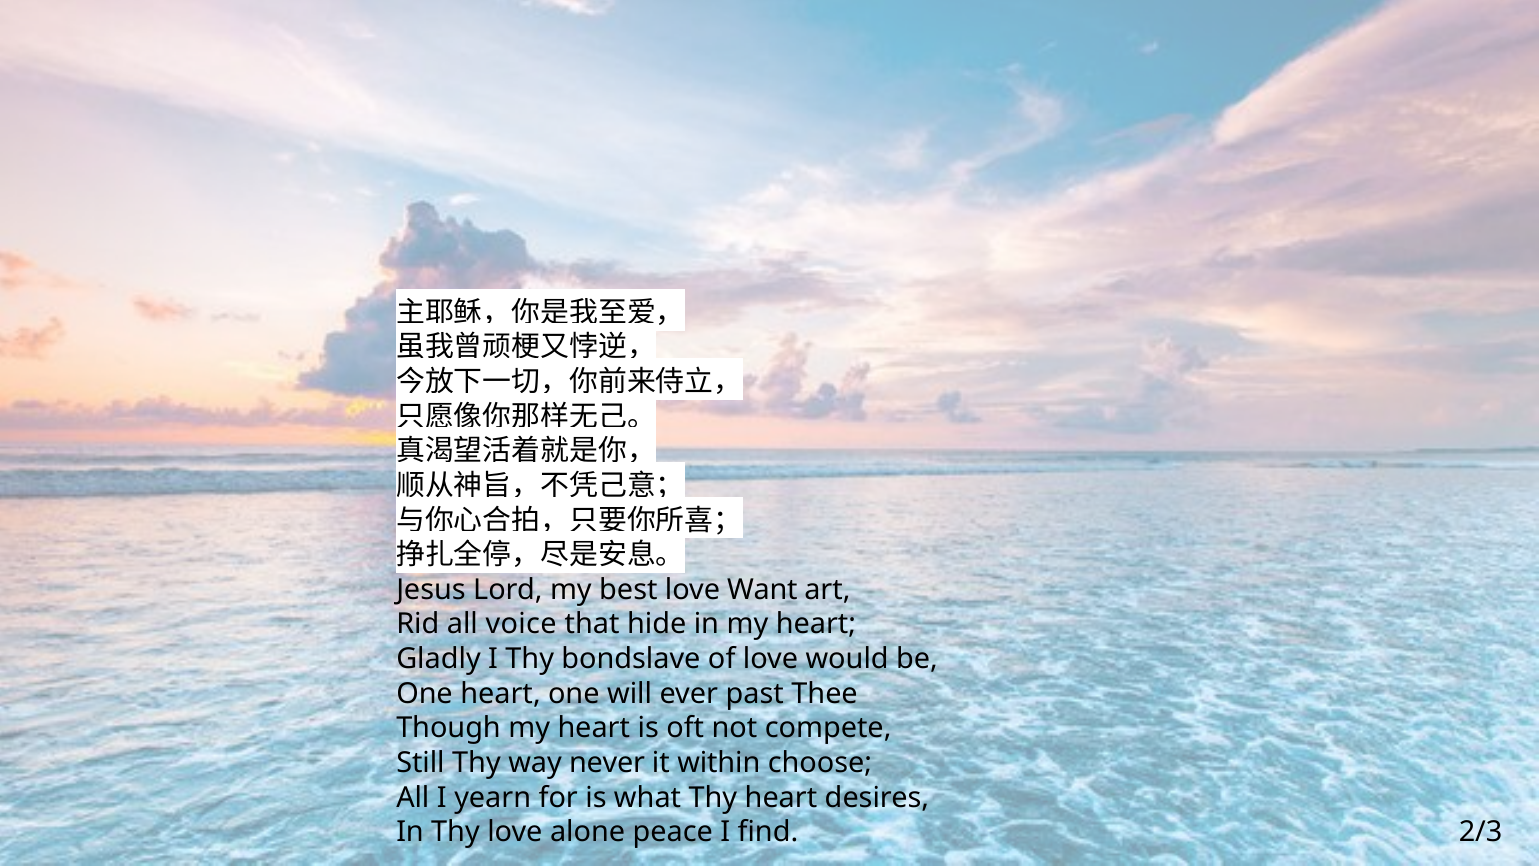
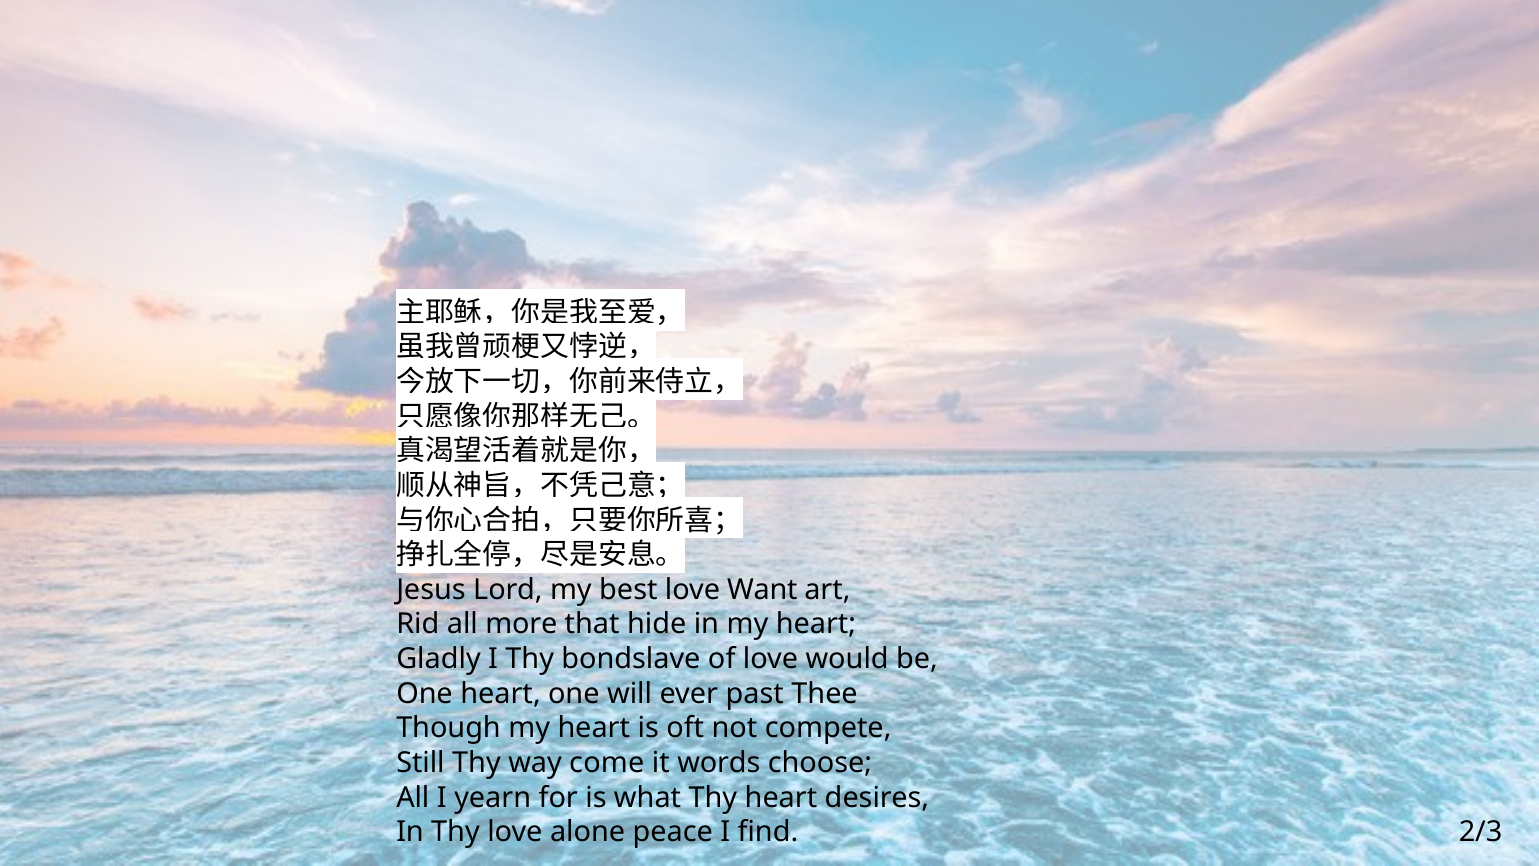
voice: voice -> more
never: never -> come
within: within -> words
